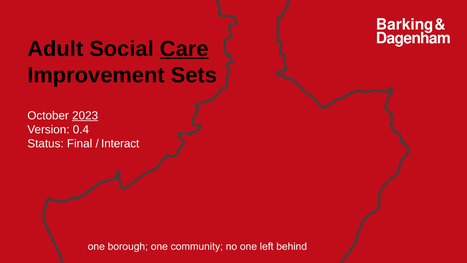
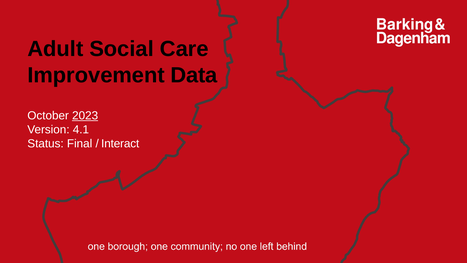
Care underline: present -> none
Sets: Sets -> Data
0.4: 0.4 -> 4.1
